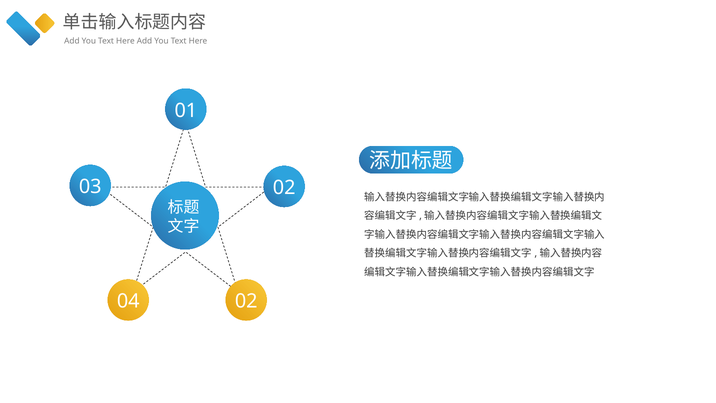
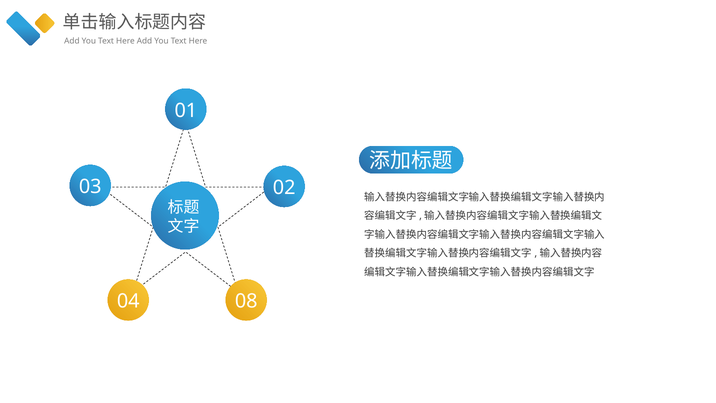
04 02: 02 -> 08
